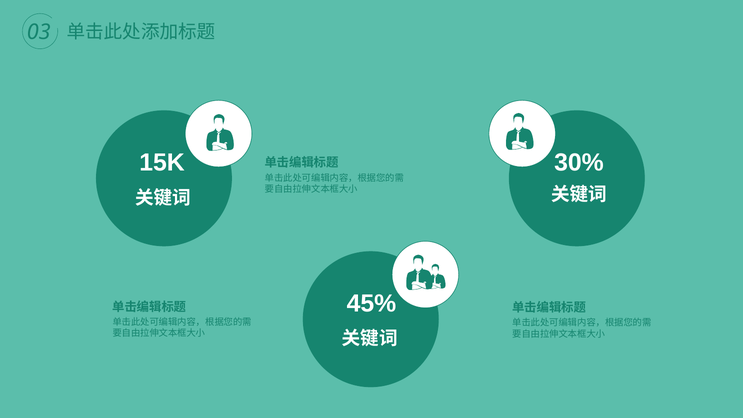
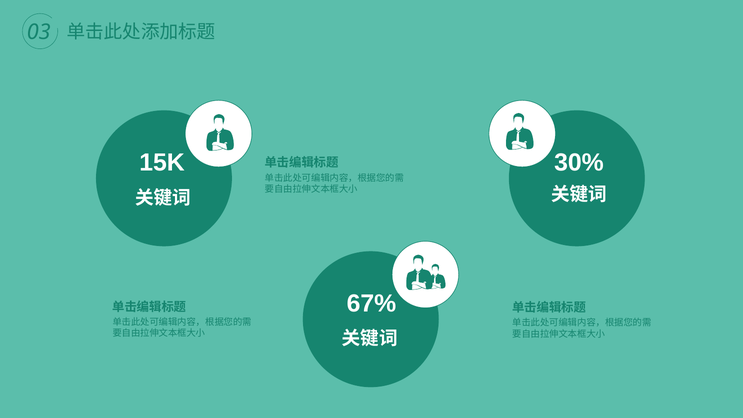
45%: 45% -> 67%
